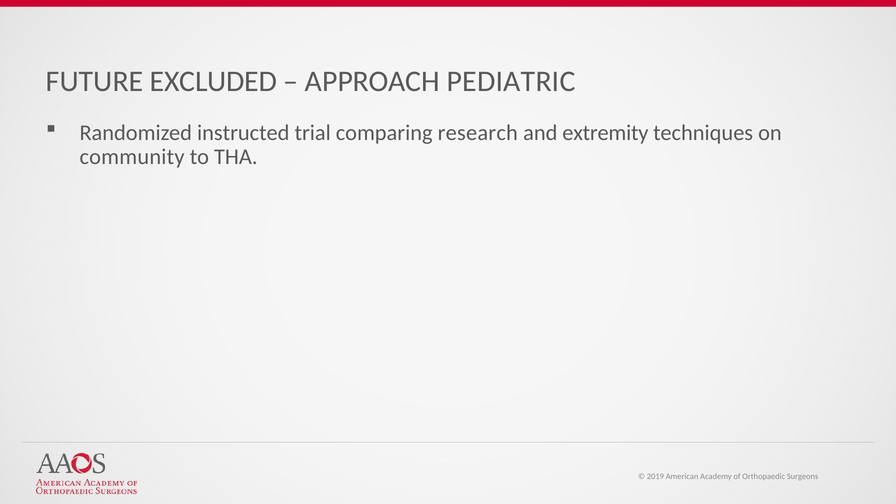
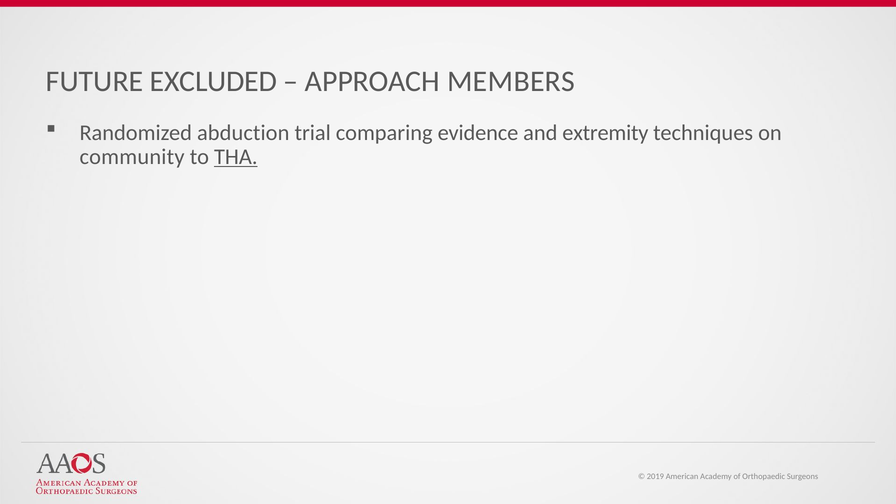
PEDIATRIC: PEDIATRIC -> MEMBERS
instructed: instructed -> abduction
research: research -> evidence
THA underline: none -> present
